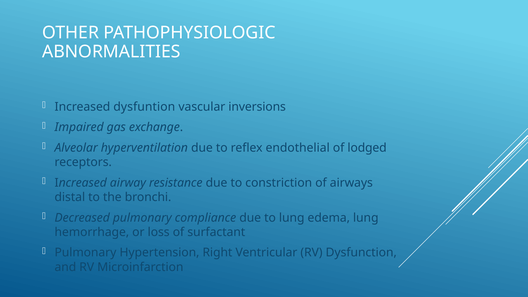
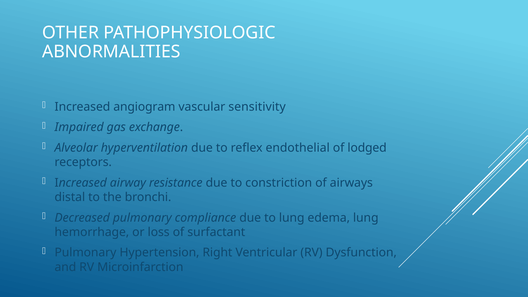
dysfuntion: dysfuntion -> angiogram
inversions: inversions -> sensitivity
